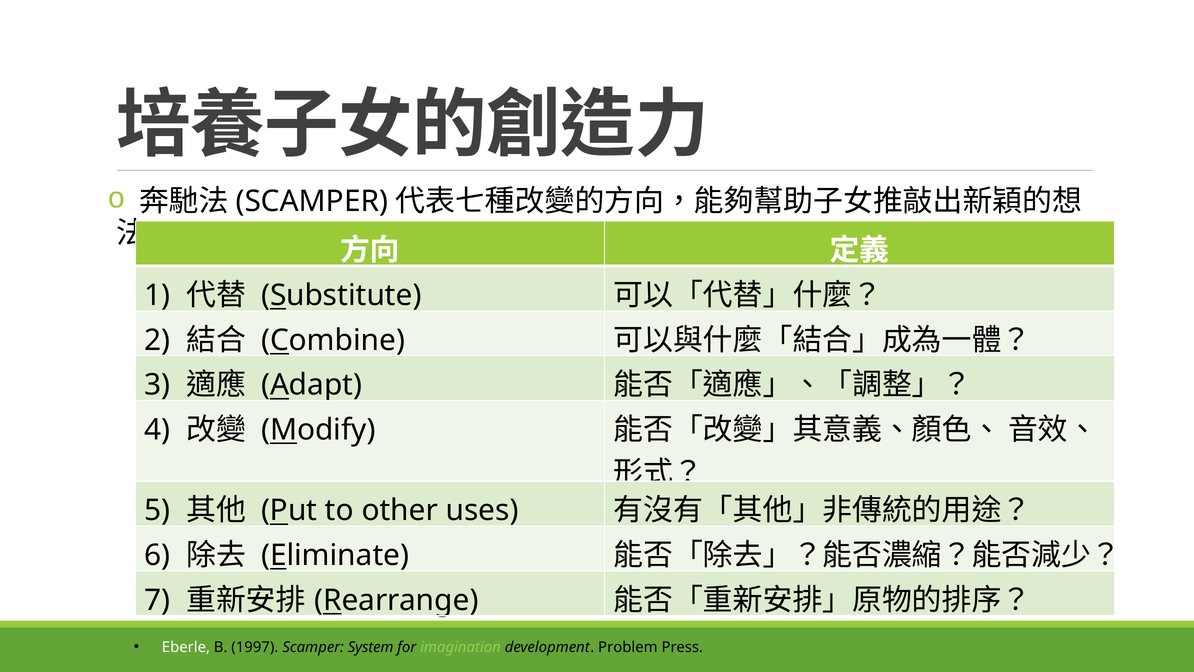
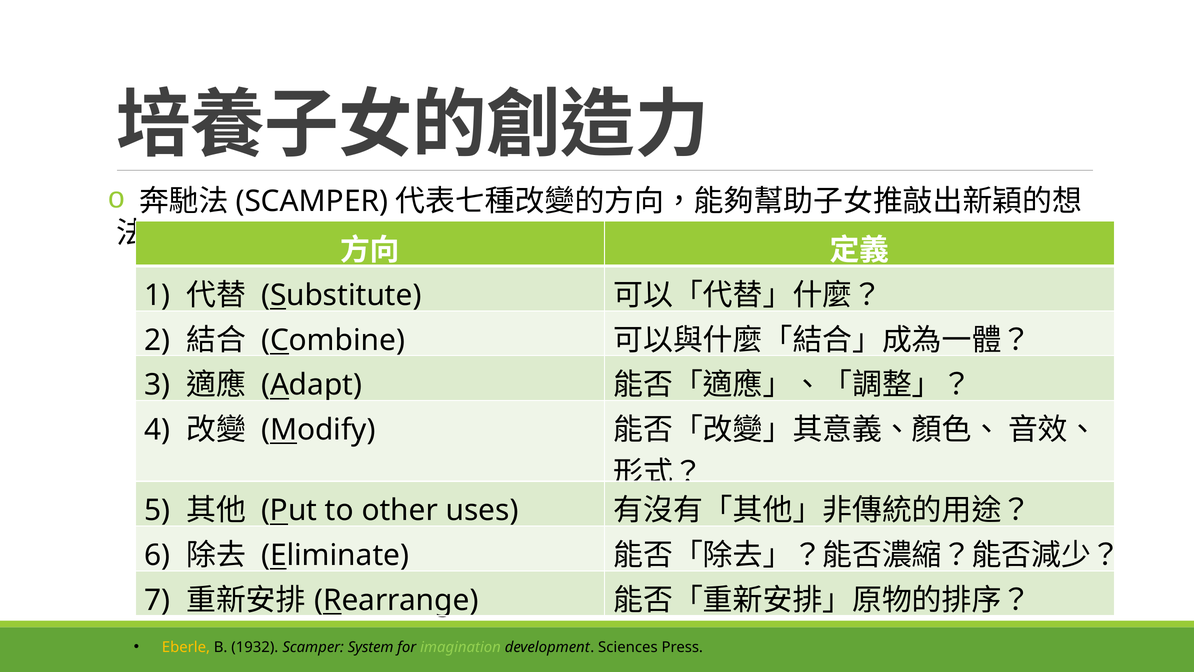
Eberle colour: white -> yellow
1997: 1997 -> 1932
Problem: Problem -> Sciences
